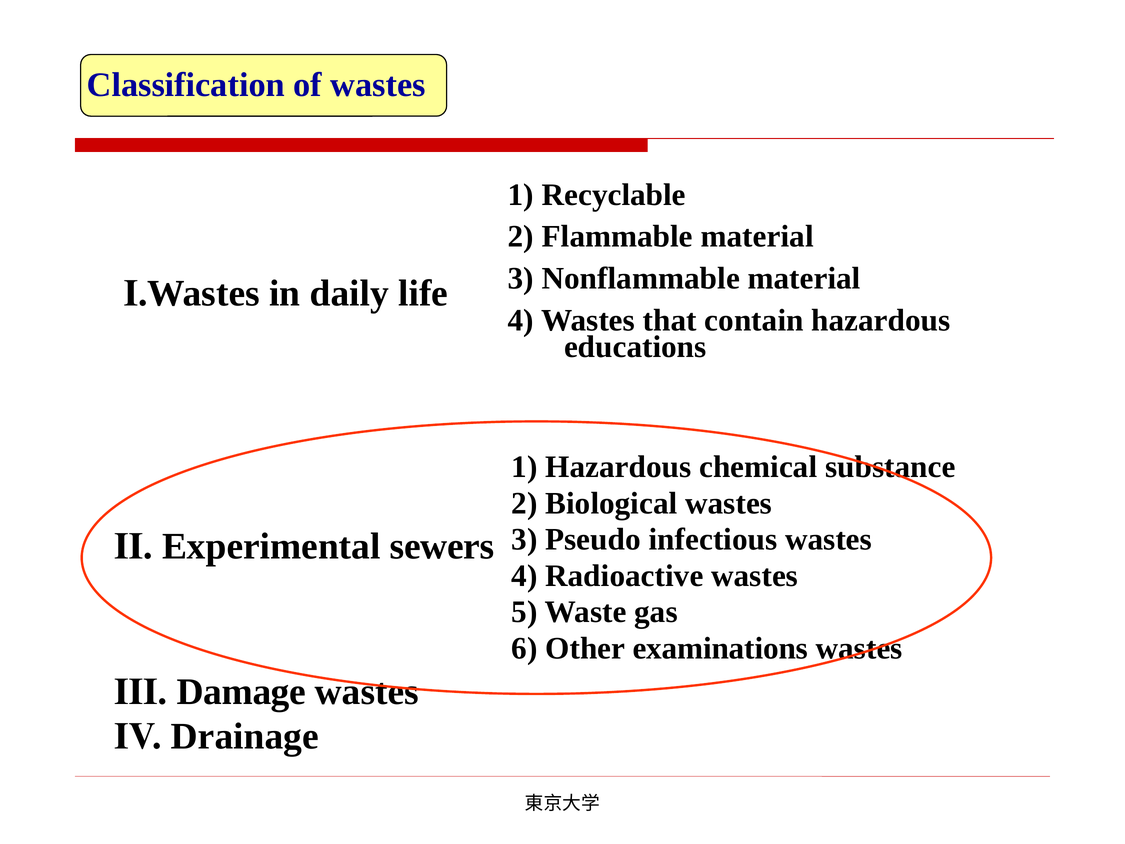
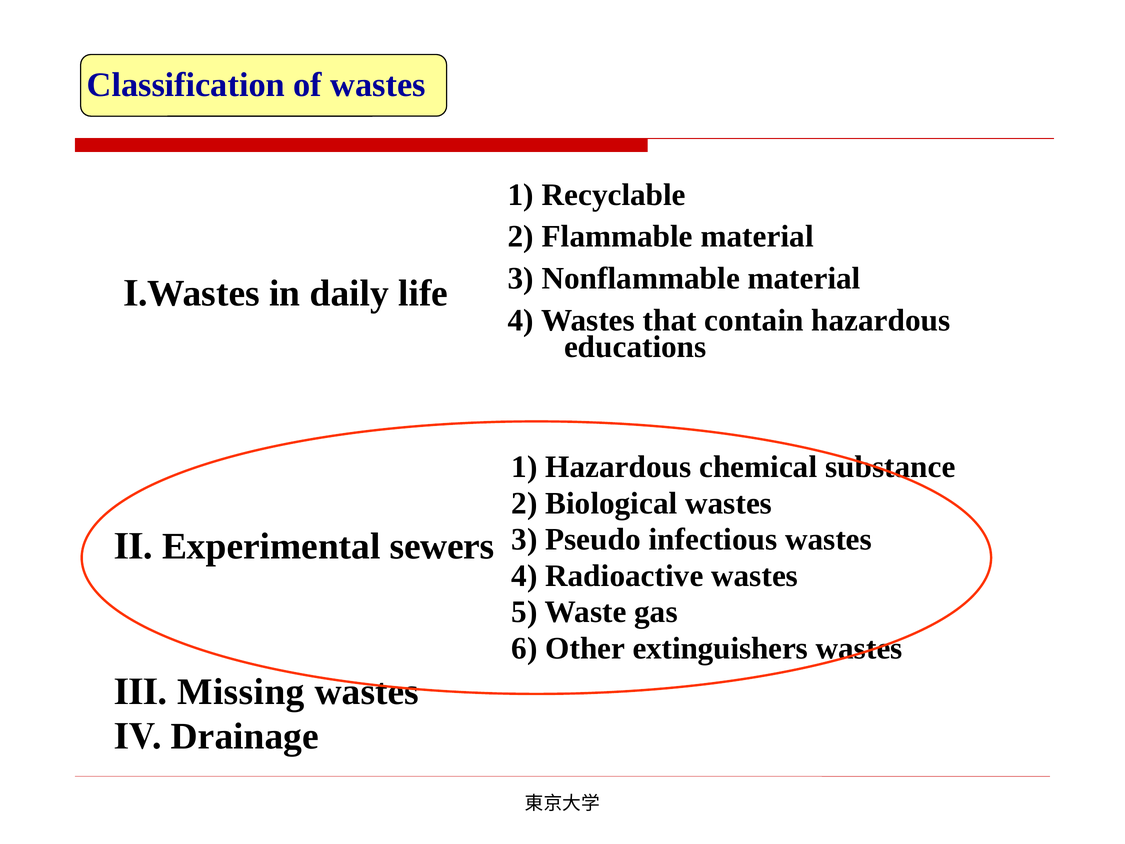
examinations: examinations -> extinguishers
Damage: Damage -> Missing
